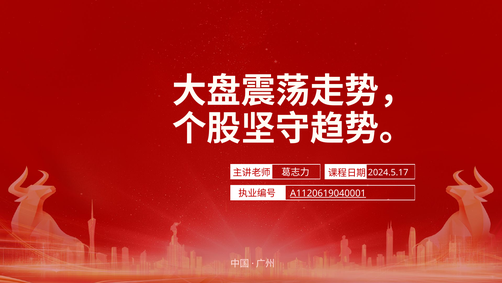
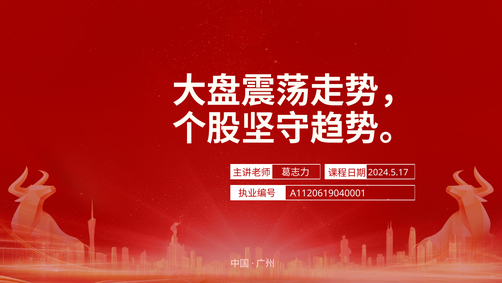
A1120619040001 underline: present -> none
